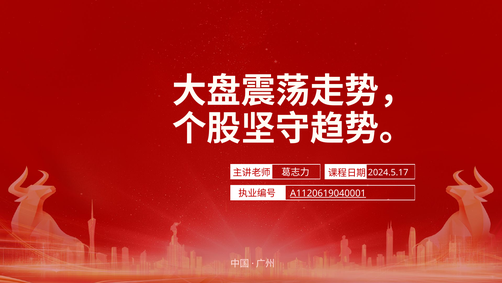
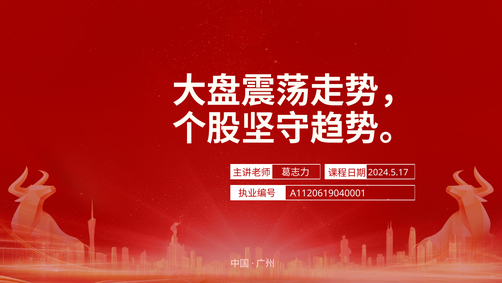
A1120619040001 underline: present -> none
